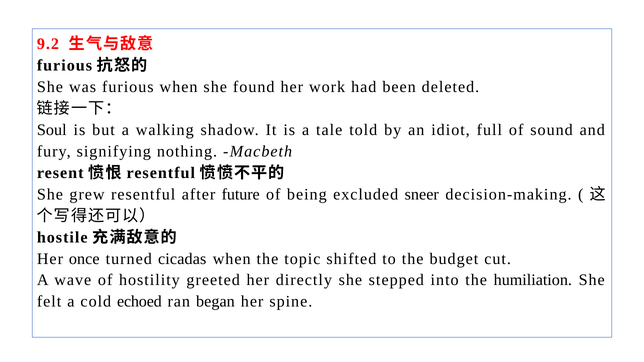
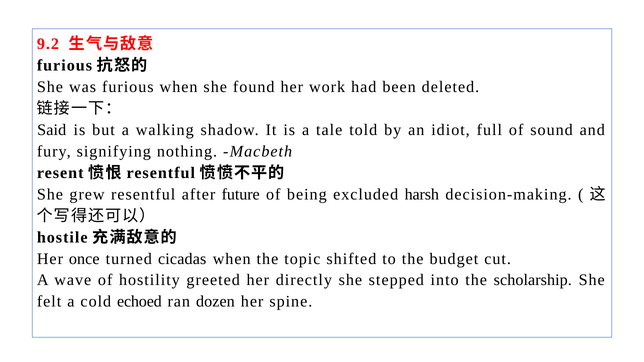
Soul: Soul -> Said
sneer: sneer -> harsh
humiliation: humiliation -> scholarship
began: began -> dozen
